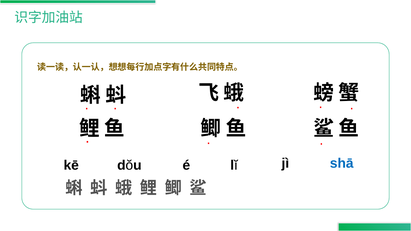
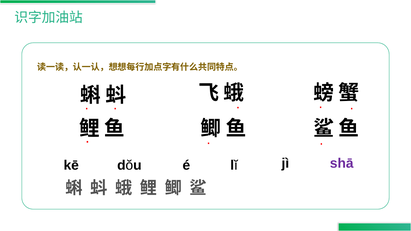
shā colour: blue -> purple
